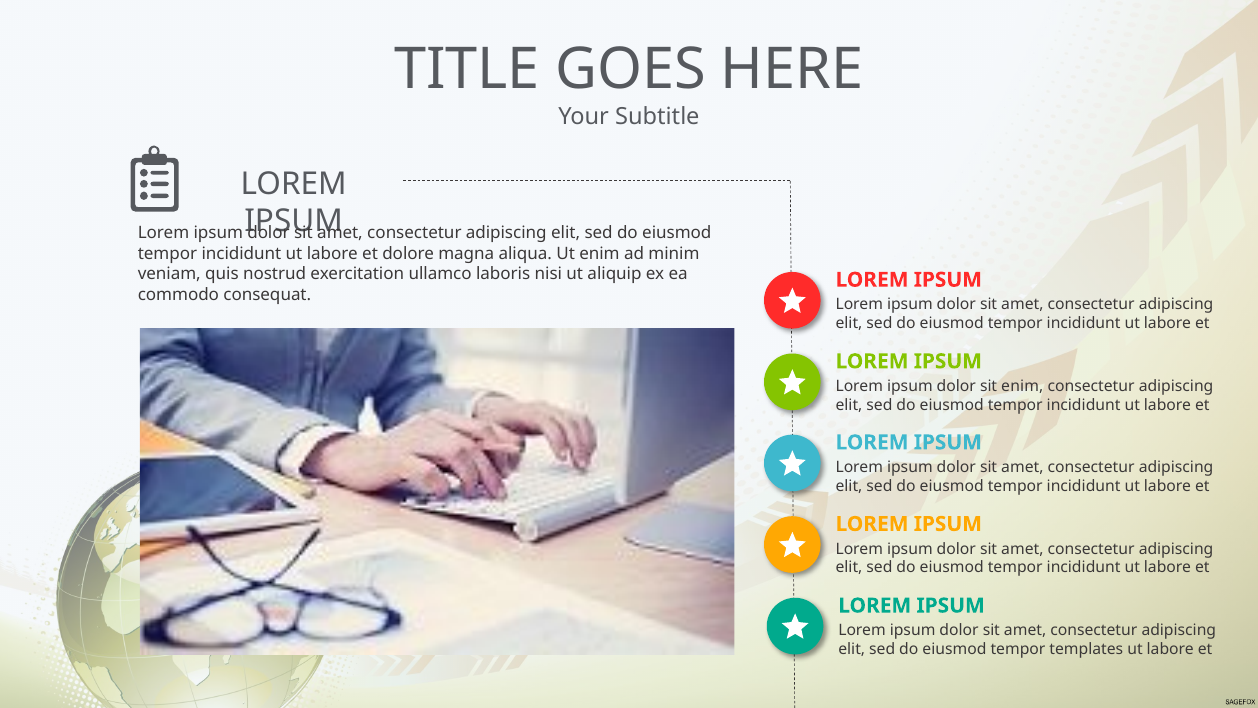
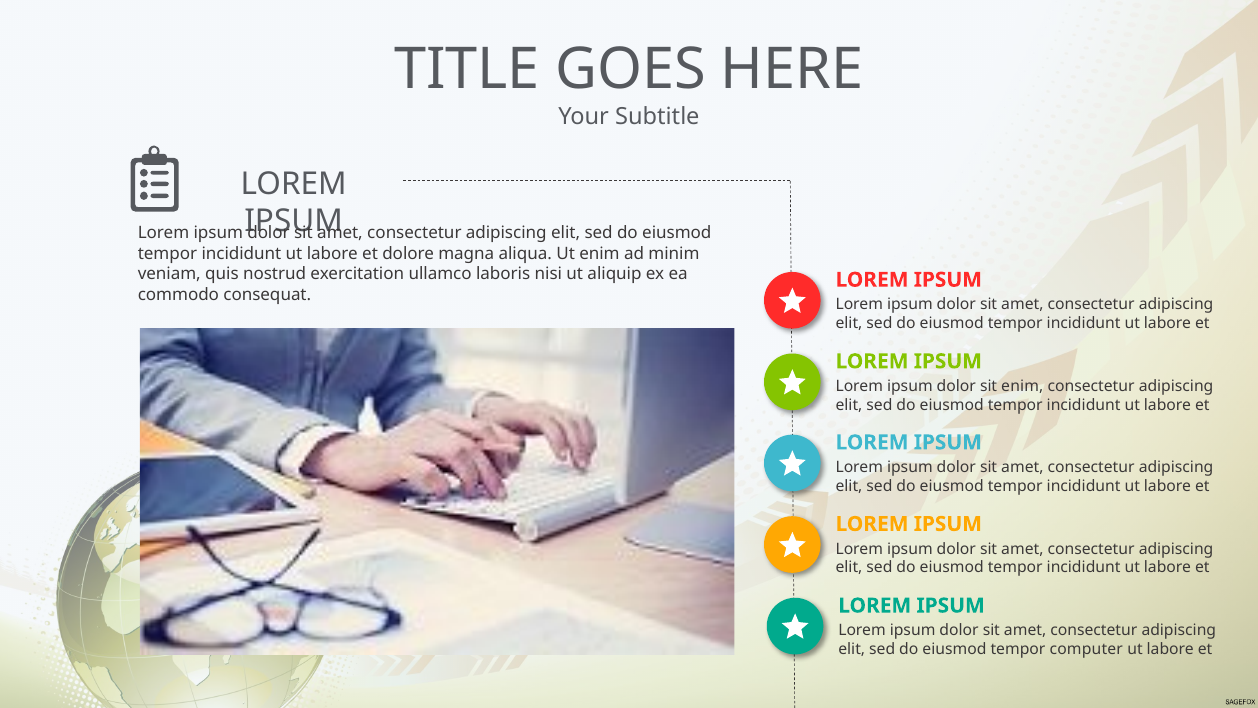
templates: templates -> computer
